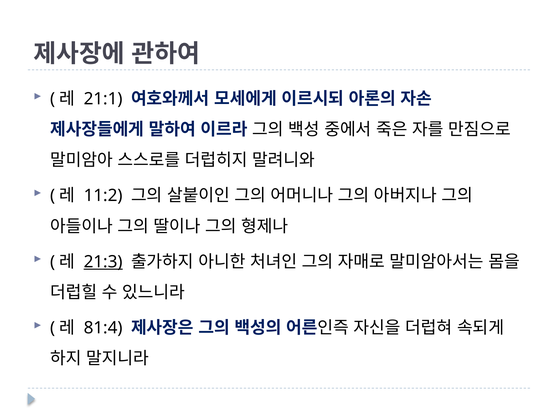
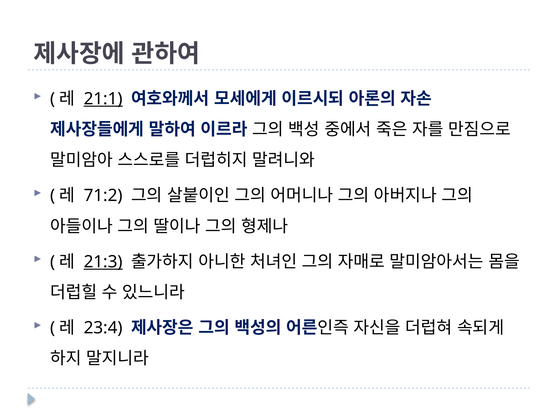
21:1 underline: none -> present
11:2: 11:2 -> 71:2
81:4: 81:4 -> 23:4
